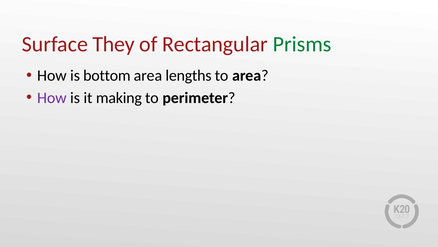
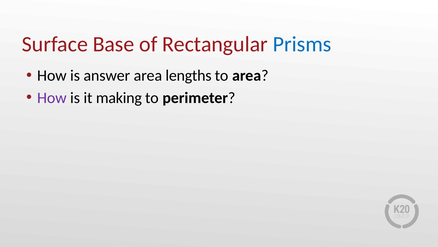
They: They -> Base
Prisms colour: green -> blue
bottom: bottom -> answer
